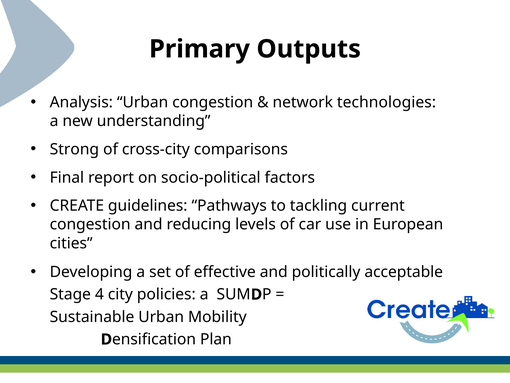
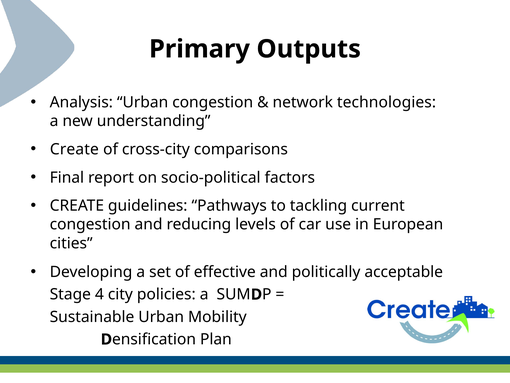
Strong at (74, 149): Strong -> Create
